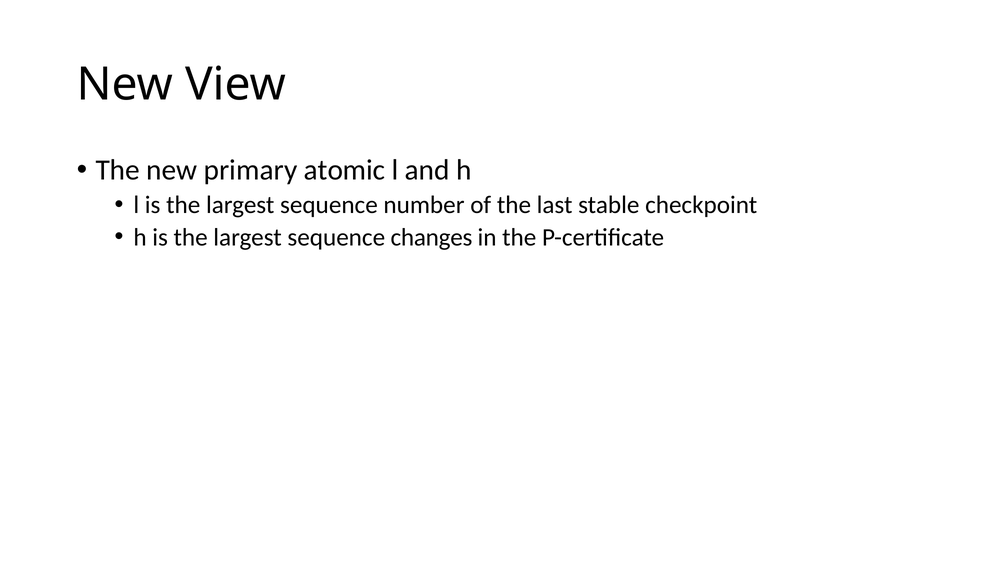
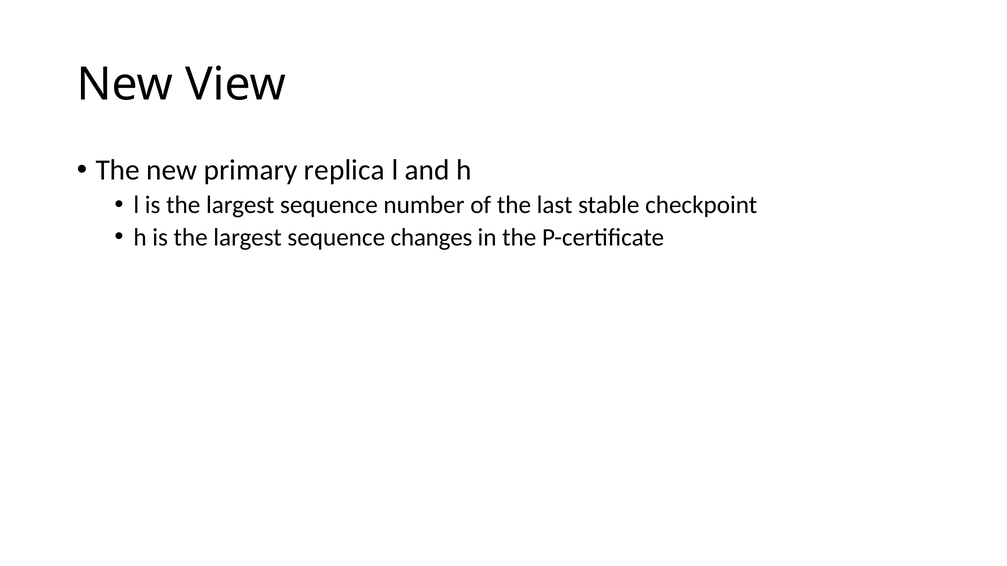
atomic: atomic -> replica
